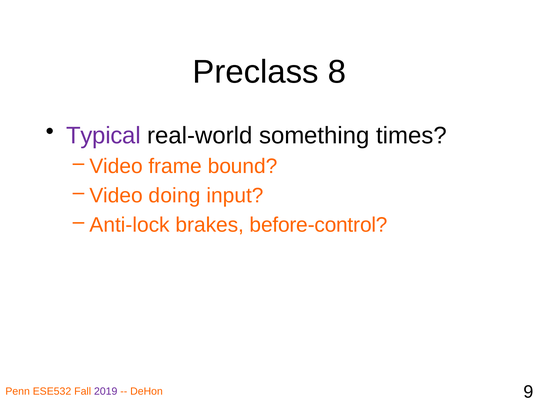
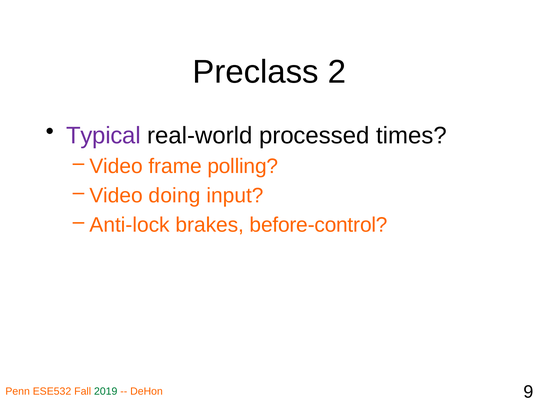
8: 8 -> 2
something: something -> processed
bound: bound -> polling
2019 colour: purple -> green
